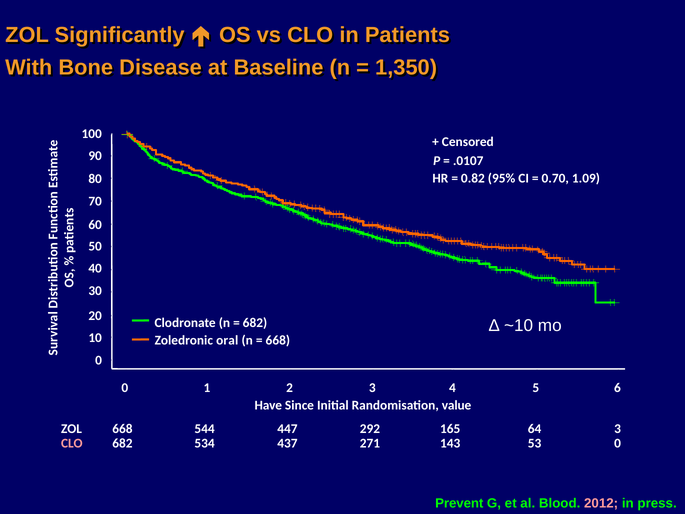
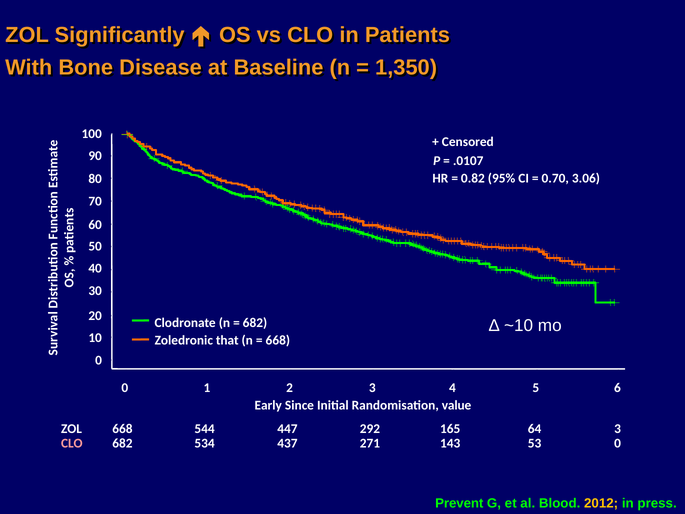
1.09: 1.09 -> 3.06
oral: oral -> that
Have: Have -> Early
2012 colour: pink -> yellow
